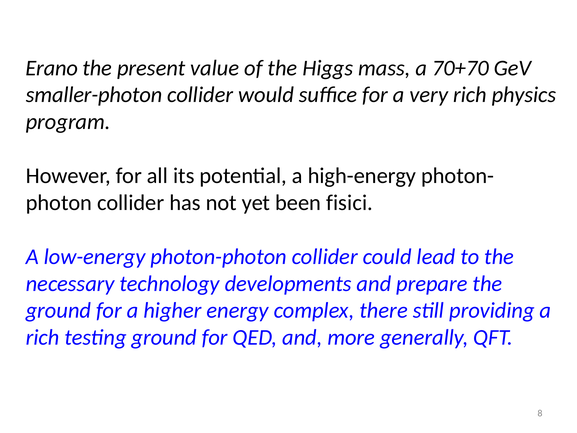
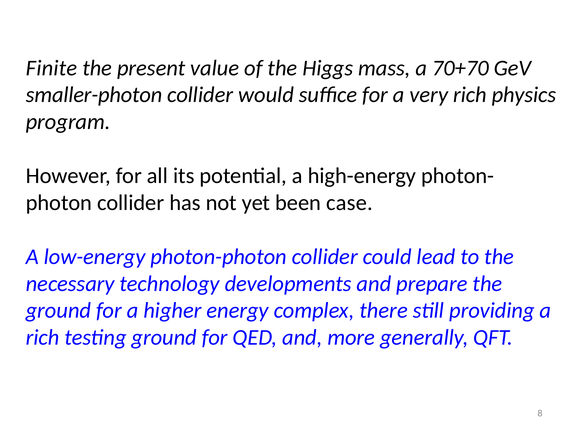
Erano: Erano -> Finite
fisici: fisici -> case
